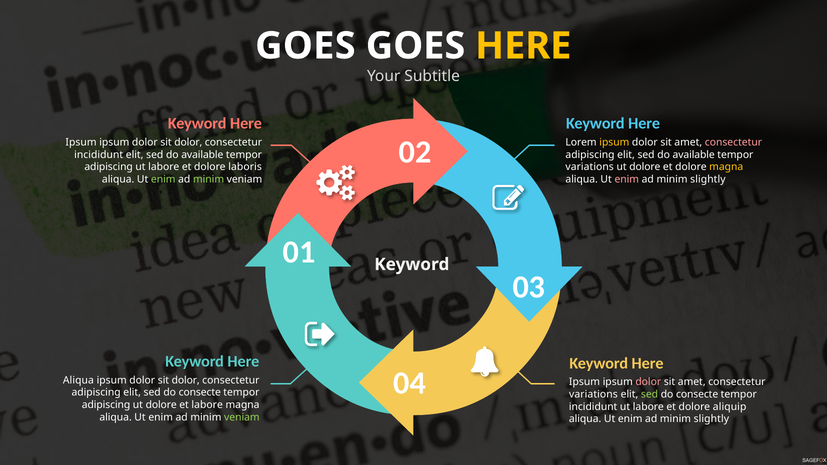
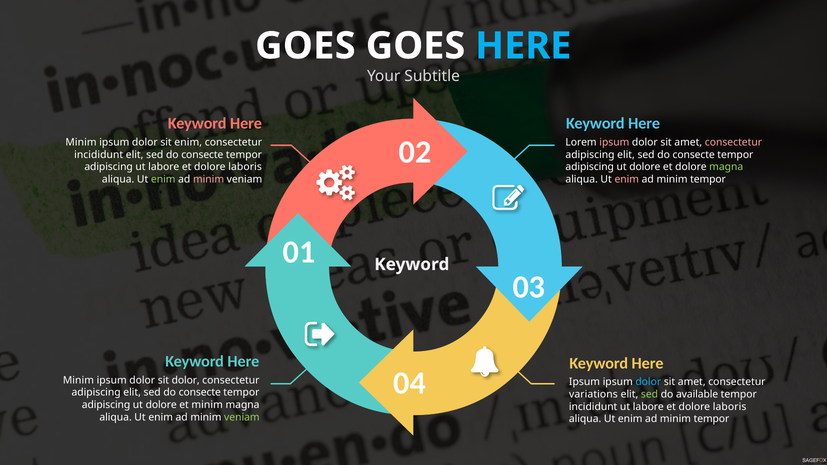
HERE at (523, 46) colour: yellow -> light blue
Ipsum at (81, 142): Ipsum -> Minim
dolor at (188, 142): dolor -> enim
ipsum at (614, 142) colour: yellow -> pink
available at (202, 155): available -> consecte
available at (694, 155): available -> consecte
variations at (590, 167): variations -> adipiscing
magna at (726, 167) colour: yellow -> light green
minim at (209, 179) colour: light green -> pink
slightly at (708, 179): slightly -> tempor
Aliqua at (78, 380): Aliqua -> Minim
dolor at (648, 382) colour: pink -> light blue
consecte at (697, 394): consecte -> available
et labore: labore -> minim
aliquip at (730, 407): aliquip -> laboris
slightly at (711, 419): slightly -> tempor
